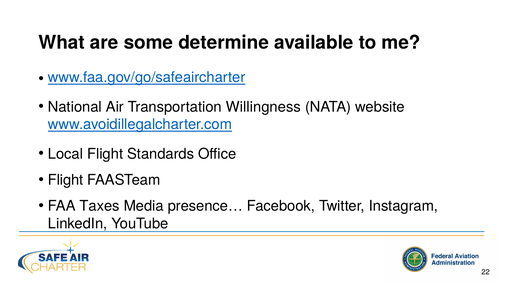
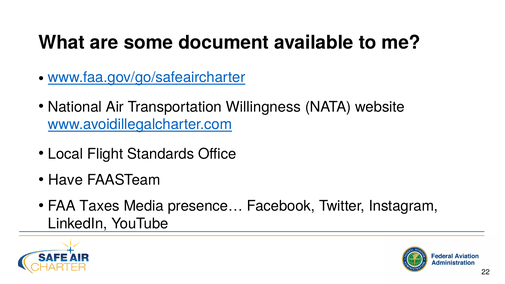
determine: determine -> document
Flight at (66, 180): Flight -> Have
